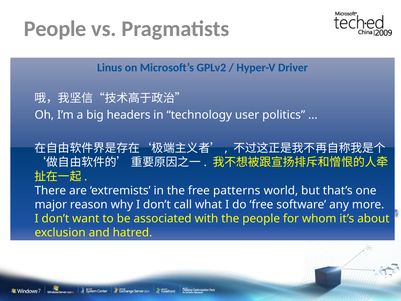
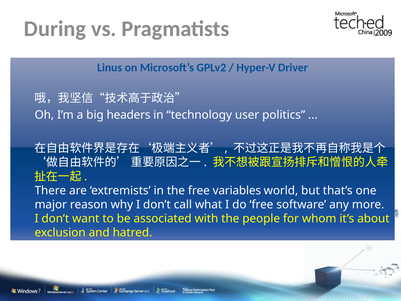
People at (55, 29): People -> During
patterns: patterns -> variables
